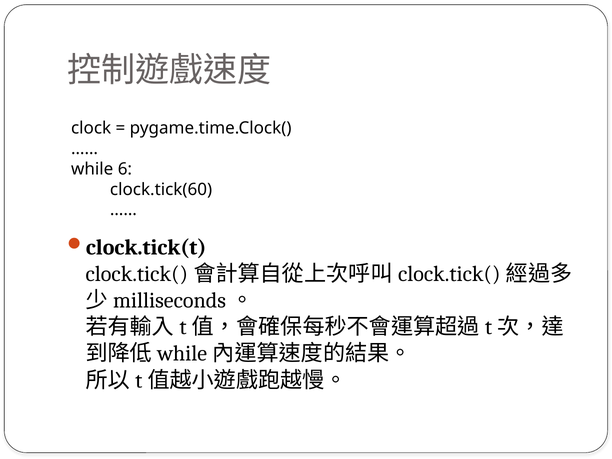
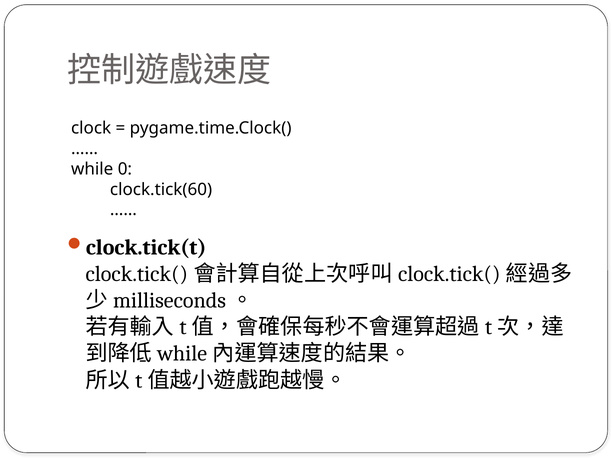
6: 6 -> 0
